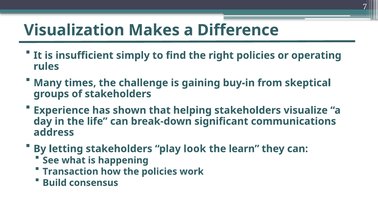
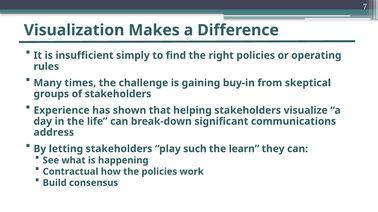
look: look -> such
Transaction: Transaction -> Contractual
